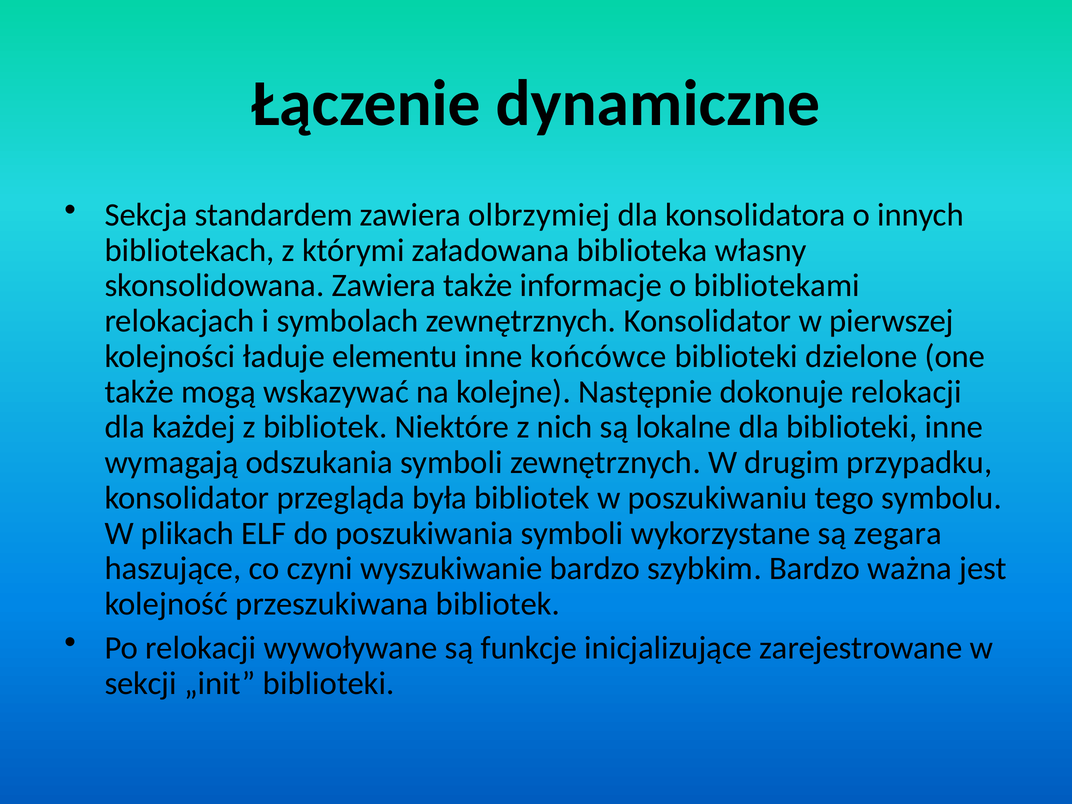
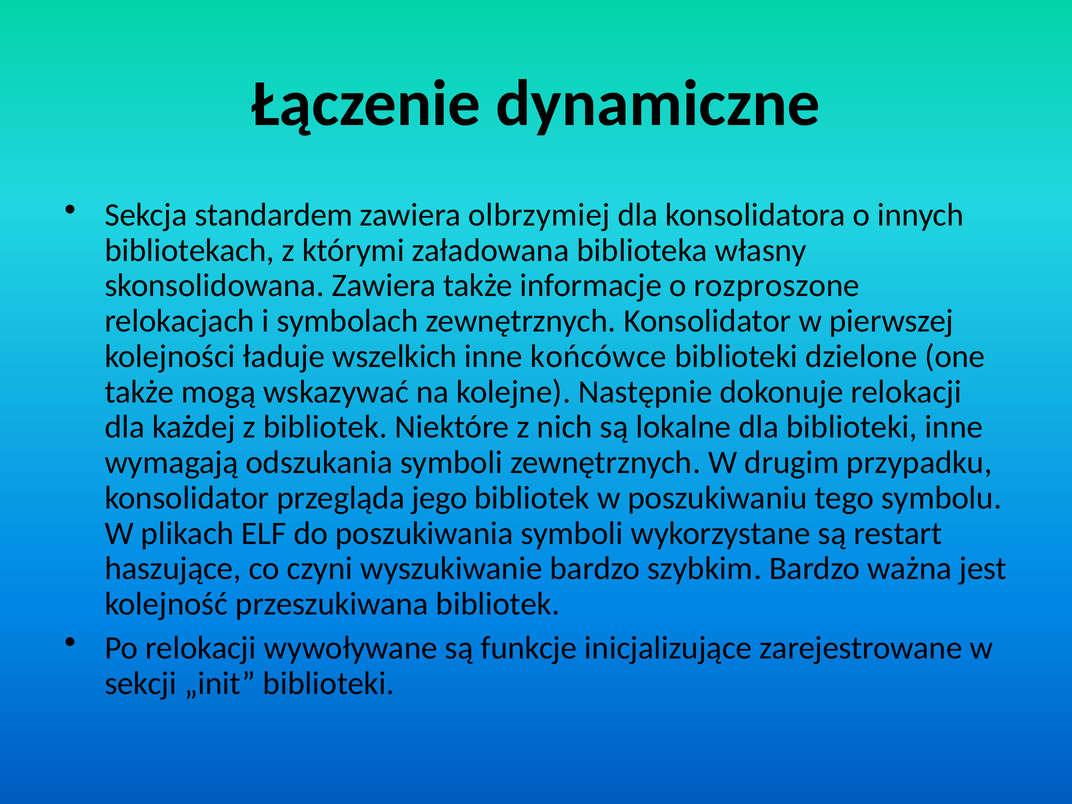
bibliotekami: bibliotekami -> rozproszone
elementu: elementu -> wszelkich
była: była -> jego
zegara: zegara -> restart
